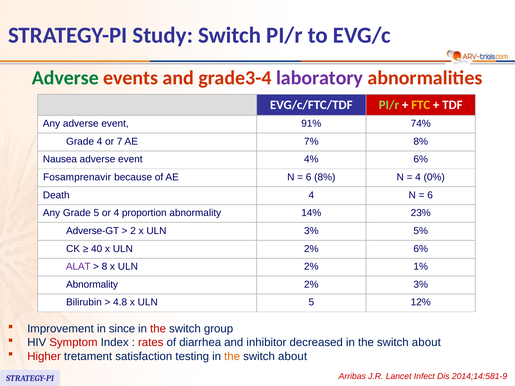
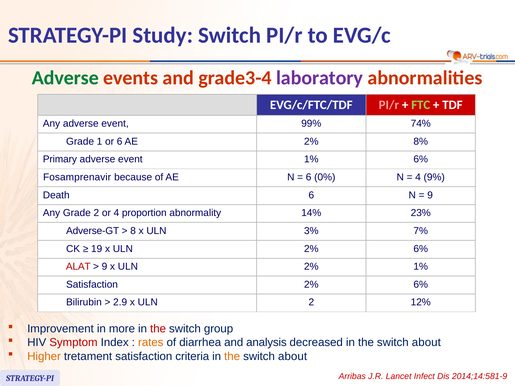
PI/r at (389, 105) colour: light green -> pink
FTC colour: yellow -> light green
91%: 91% -> 99%
Grade 4: 4 -> 1
or 7: 7 -> 6
AE 7%: 7% -> 2%
Nausea: Nausea -> Primary
event 4%: 4% -> 1%
6 8%: 8% -> 0%
0%: 0% -> 9%
Death 4: 4 -> 6
6 at (430, 195): 6 -> 9
Grade 5: 5 -> 2
2: 2 -> 8
5%: 5% -> 7%
40: 40 -> 19
ALAT colour: purple -> red
8 at (104, 267): 8 -> 9
Abnormality at (92, 285): Abnormality -> Satisfaction
3% at (421, 285): 3% -> 6%
4.8: 4.8 -> 2.9
ULN 5: 5 -> 2
since: since -> more
rates colour: red -> orange
inhibitor: inhibitor -> analysis
Higher colour: red -> orange
testing: testing -> criteria
